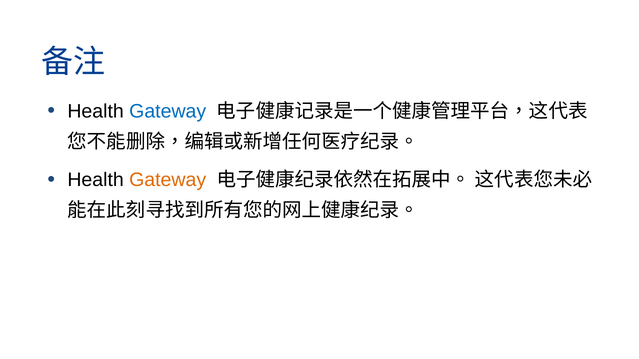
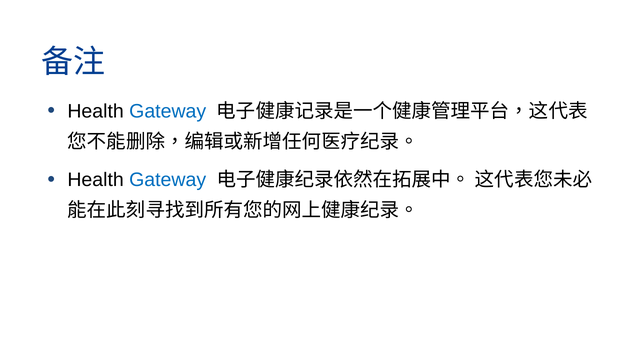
Gateway at (168, 180) colour: orange -> blue
